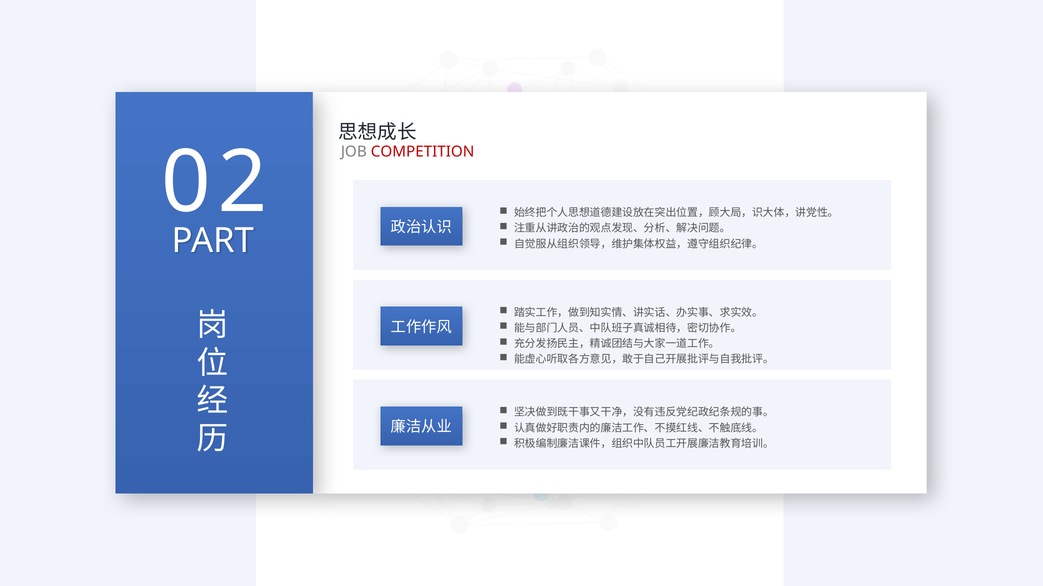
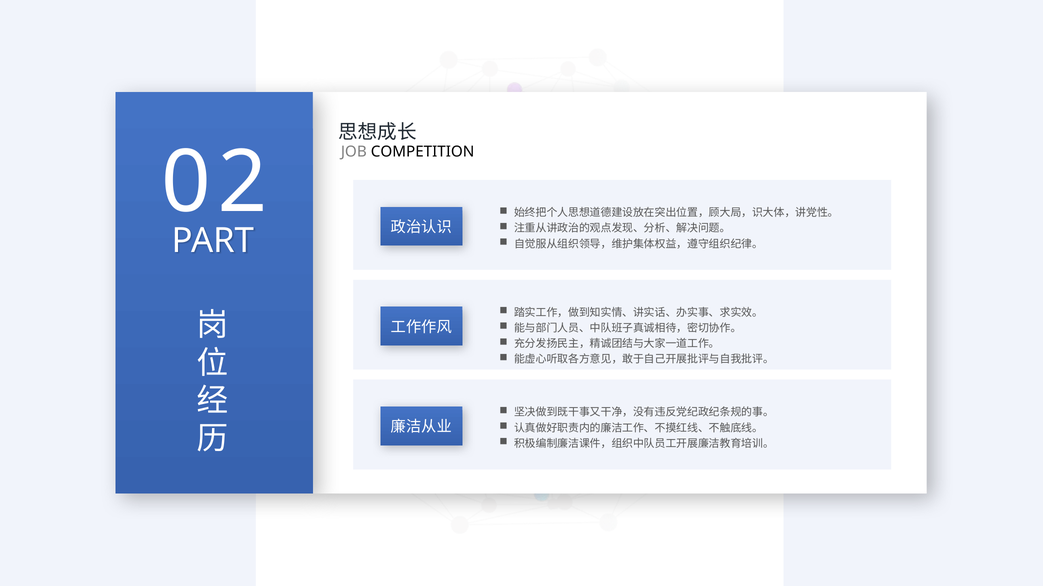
COMPETITION colour: red -> black
